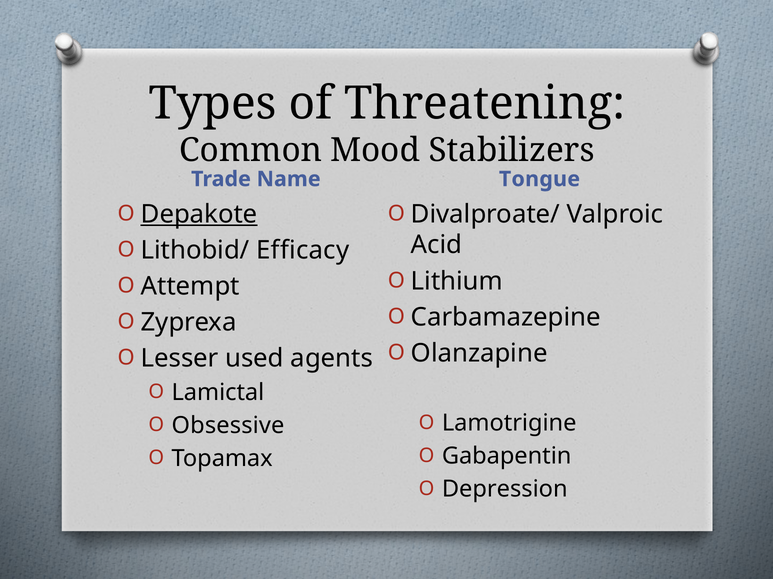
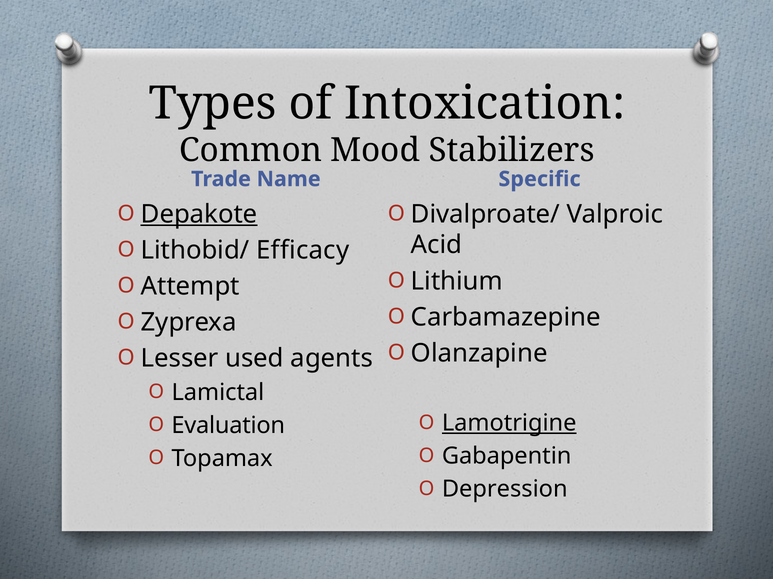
Threatening: Threatening -> Intoxication
Tongue: Tongue -> Specific
Lamotrigine underline: none -> present
Obsessive: Obsessive -> Evaluation
